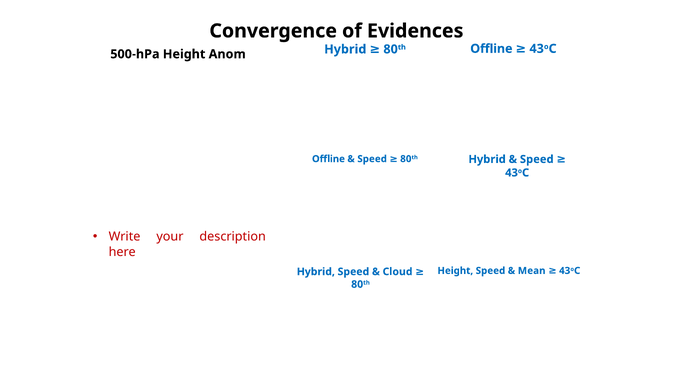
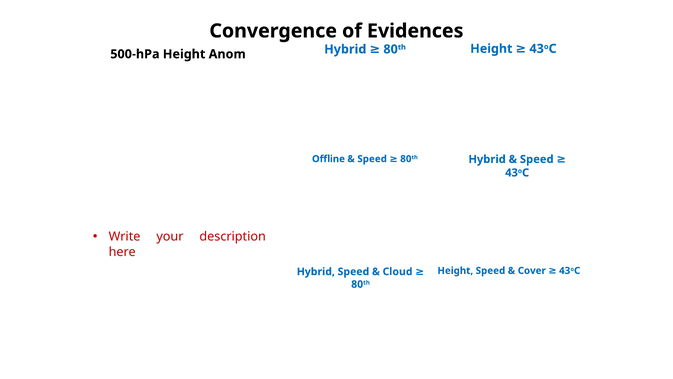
Offline at (491, 49): Offline -> Height
Mean: Mean -> Cover
